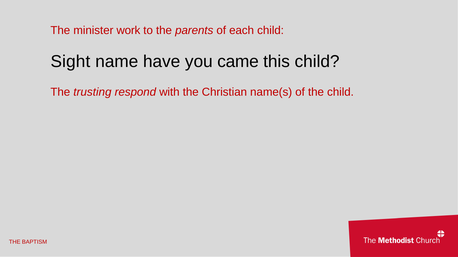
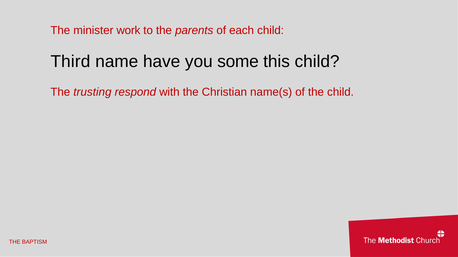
Sight: Sight -> Third
came: came -> some
